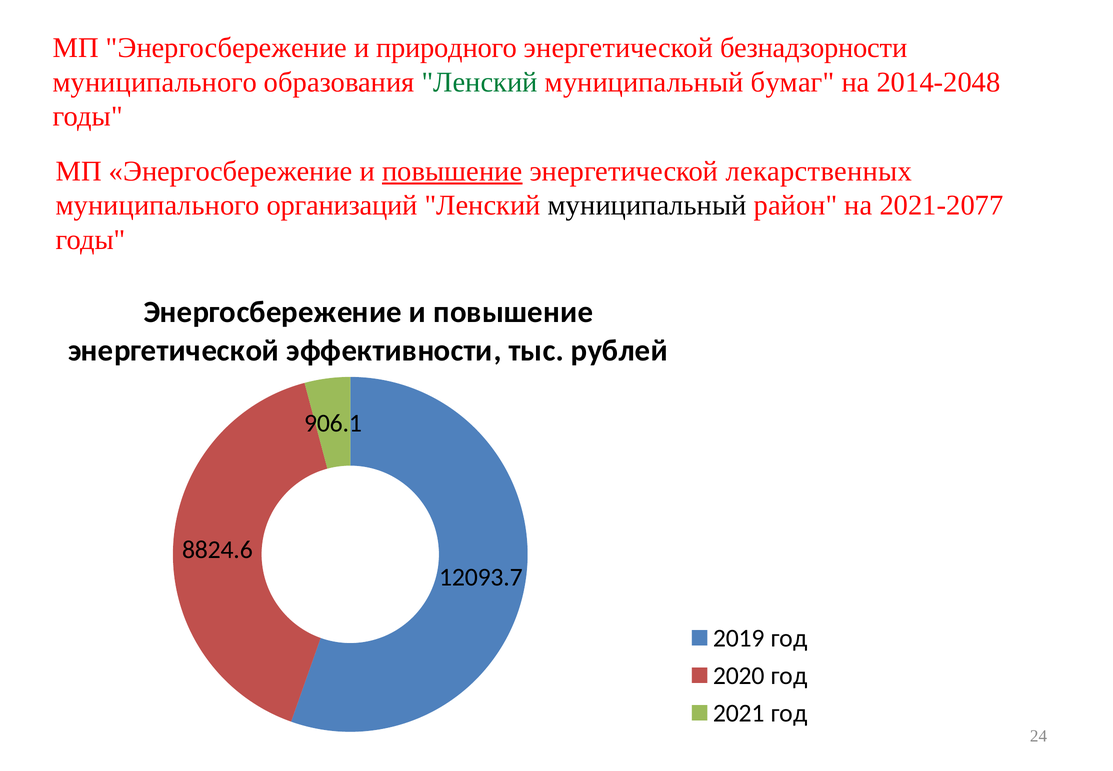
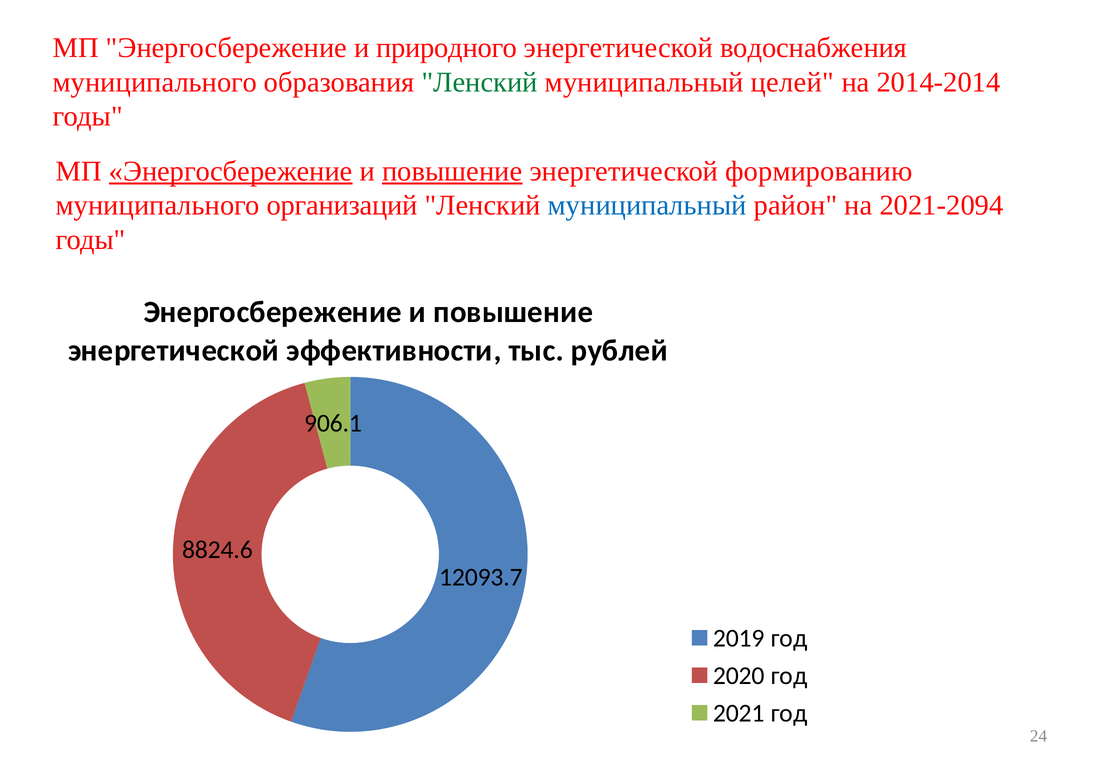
безнадзорности: безнадзорности -> водоснабжения
бумаг: бумаг -> целей
2014-2048: 2014-2048 -> 2014-2014
Энергосбережение at (231, 171) underline: none -> present
лекарственных: лекарственных -> формированию
муниципальный at (647, 205) colour: black -> blue
2021-2077: 2021-2077 -> 2021-2094
